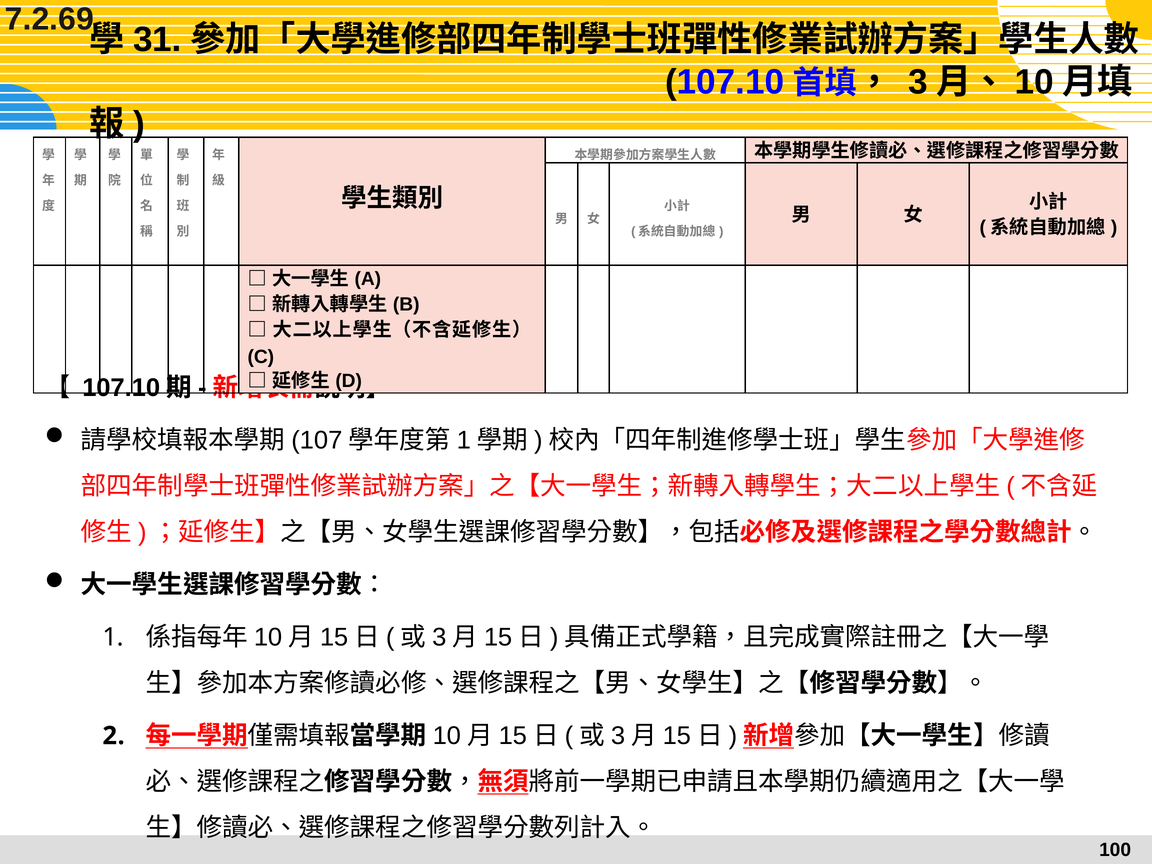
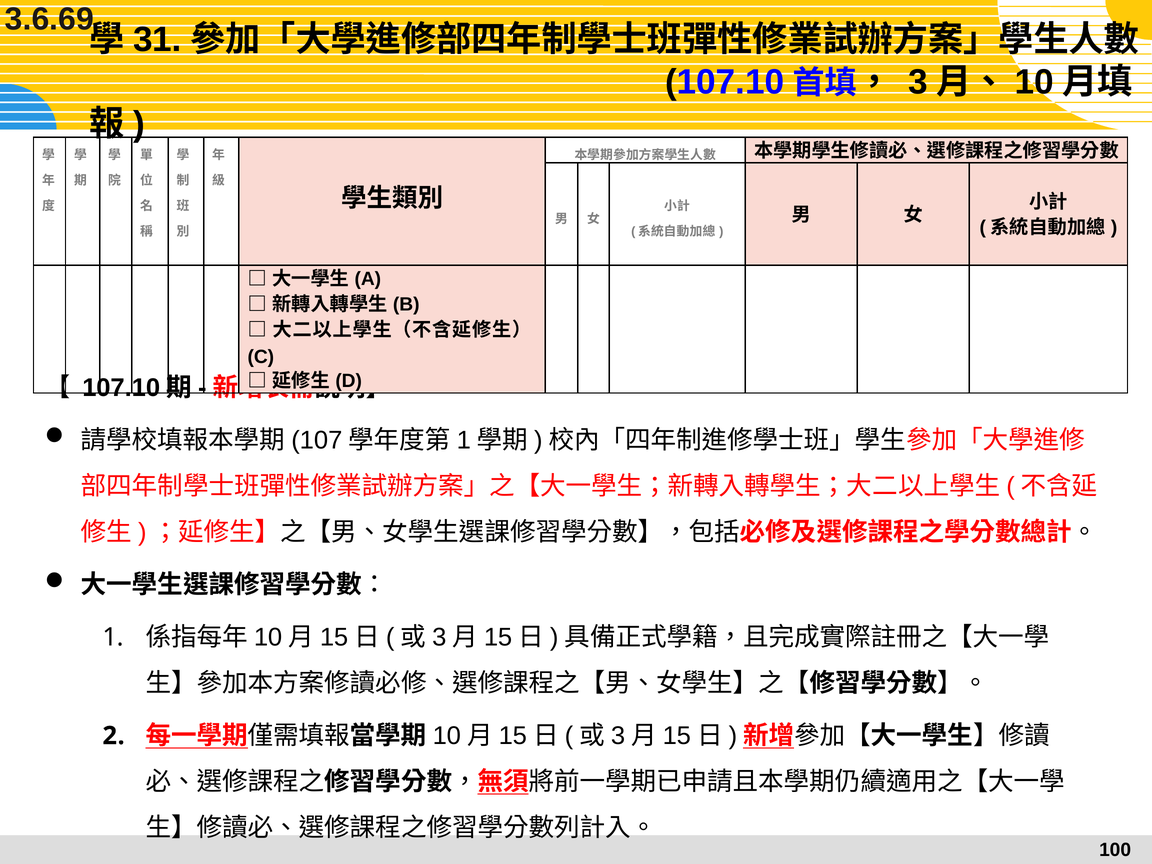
7.2.69: 7.2.69 -> 3.6.69
